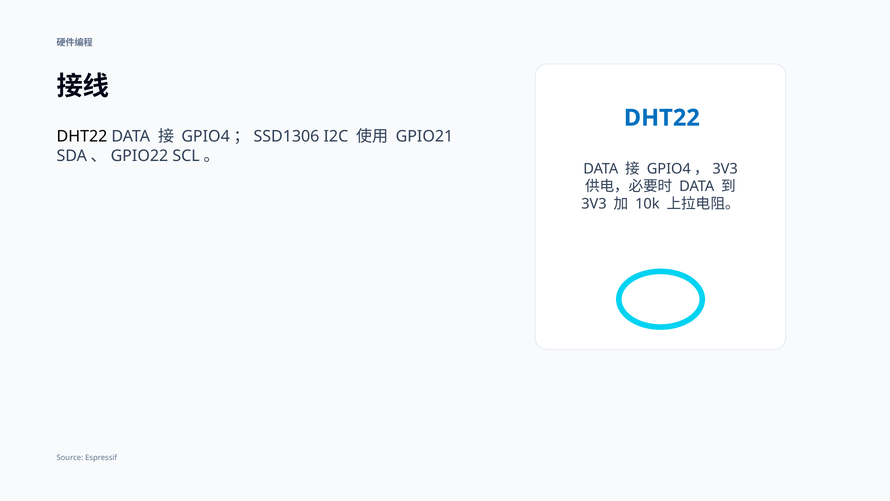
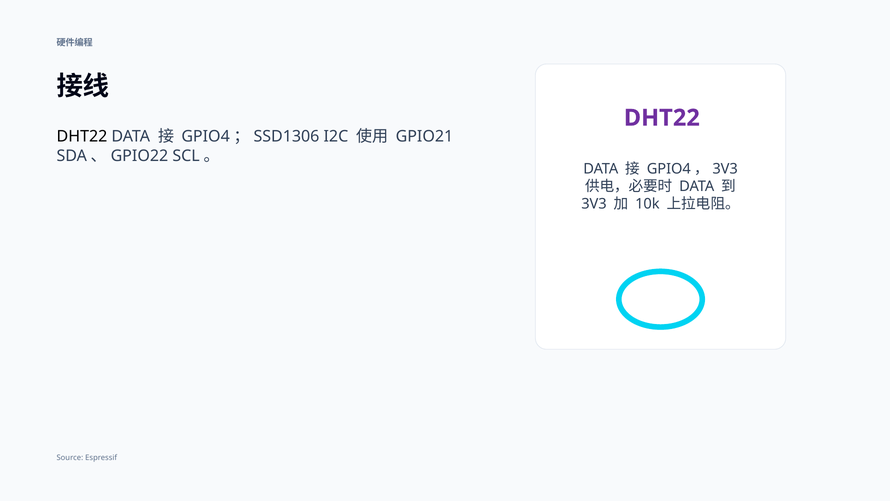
DHT22 at (662, 118) colour: blue -> purple
